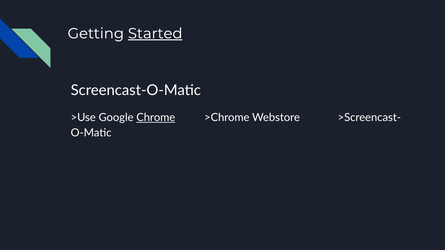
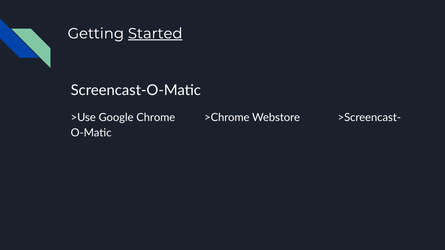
Chrome underline: present -> none
